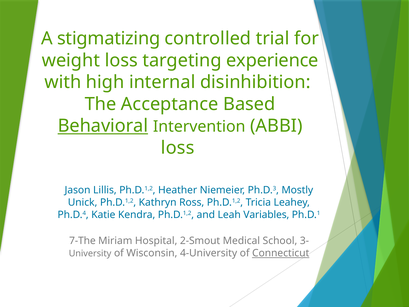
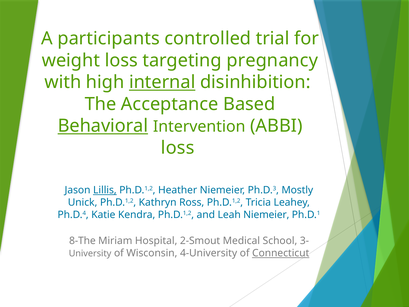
stigmatizing: stigmatizing -> participants
experience: experience -> pregnancy
internal underline: none -> present
Lillis underline: none -> present
Leah Variables: Variables -> Niemeier
7-The: 7-The -> 8-The
